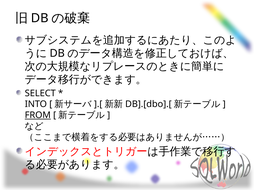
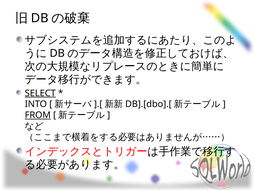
SELECT underline: none -> present
